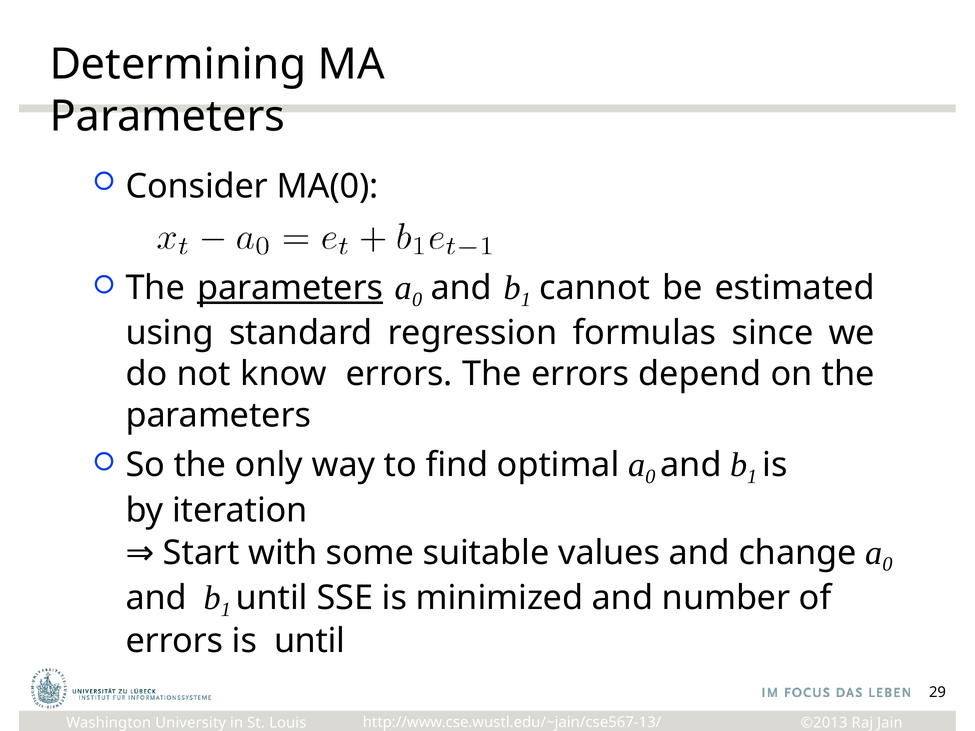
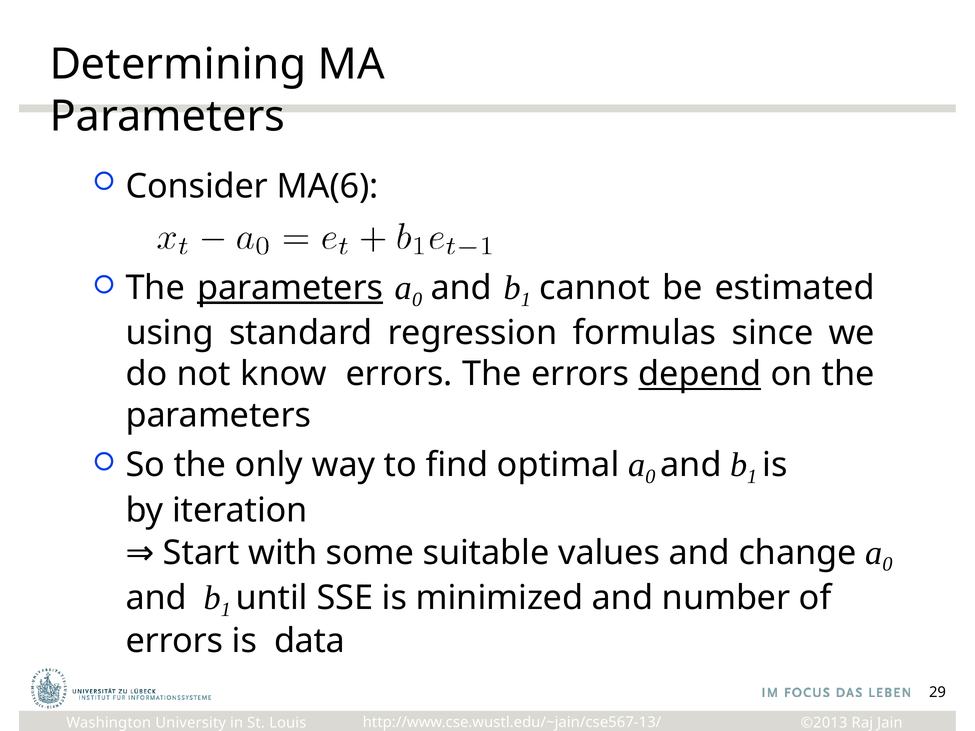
MA(0: MA(0 -> MA(6
depend underline: none -> present
is until: until -> data
